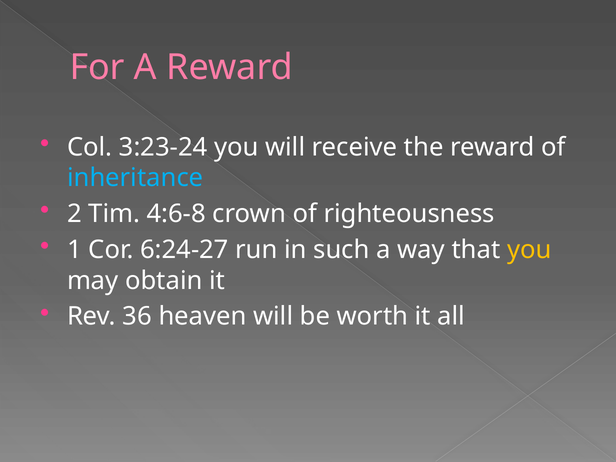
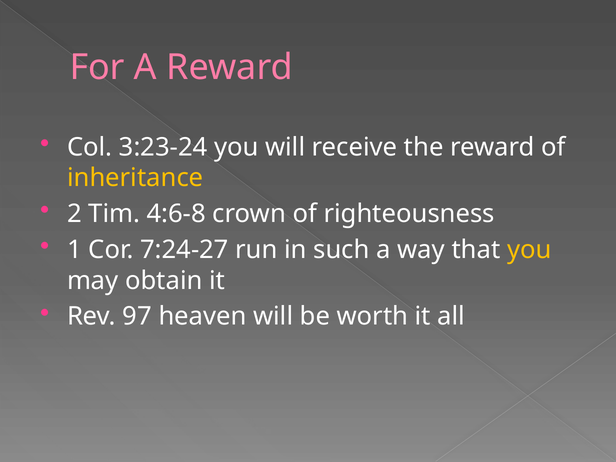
inheritance colour: light blue -> yellow
6:24-27: 6:24-27 -> 7:24-27
36: 36 -> 97
